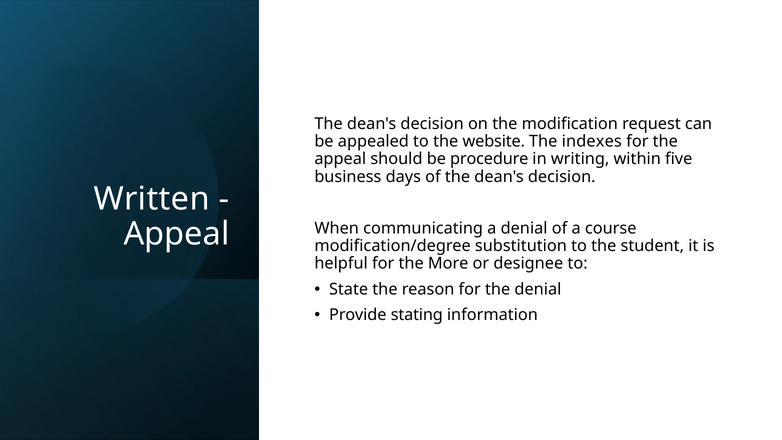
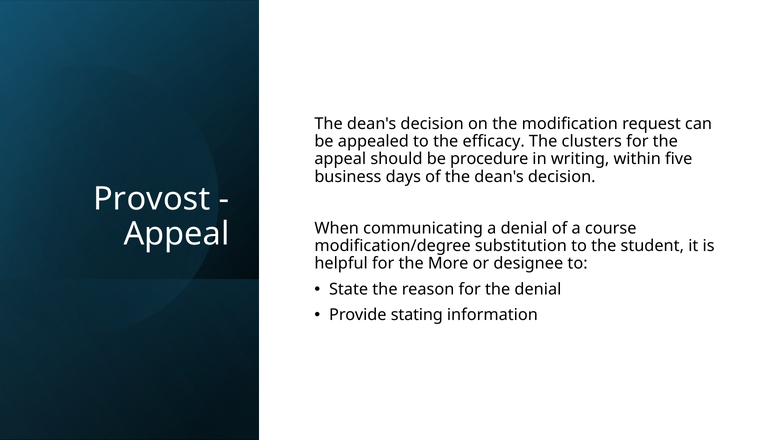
website: website -> efficacy
indexes: indexes -> clusters
Written: Written -> Provost
